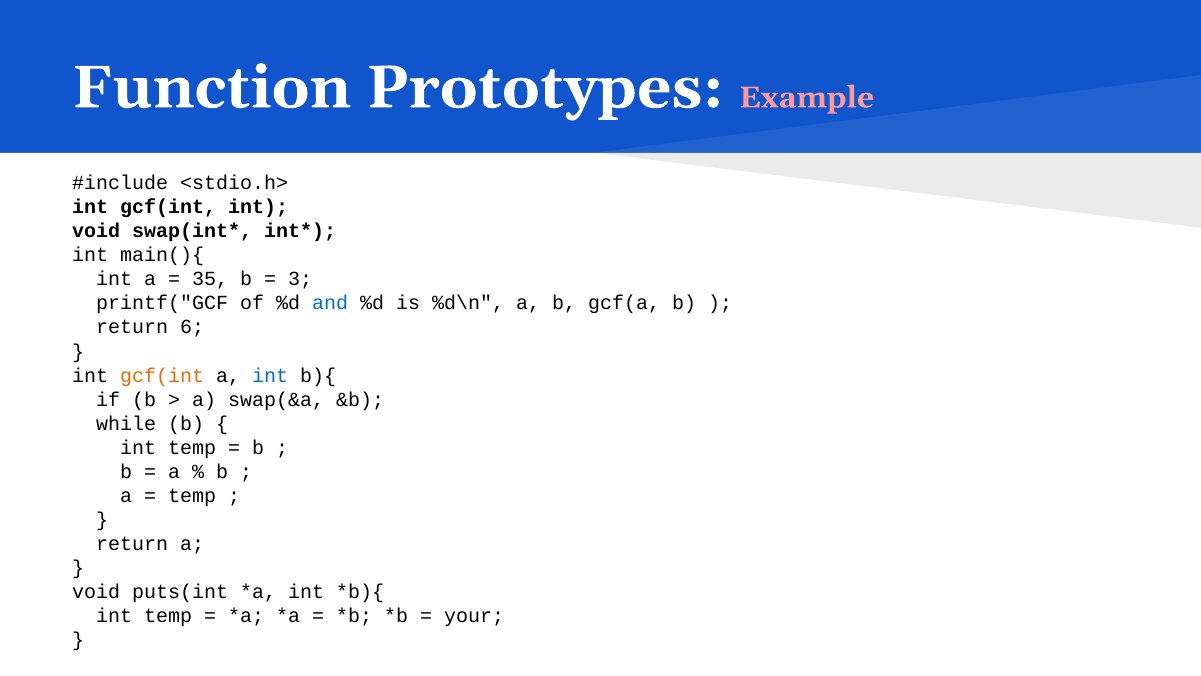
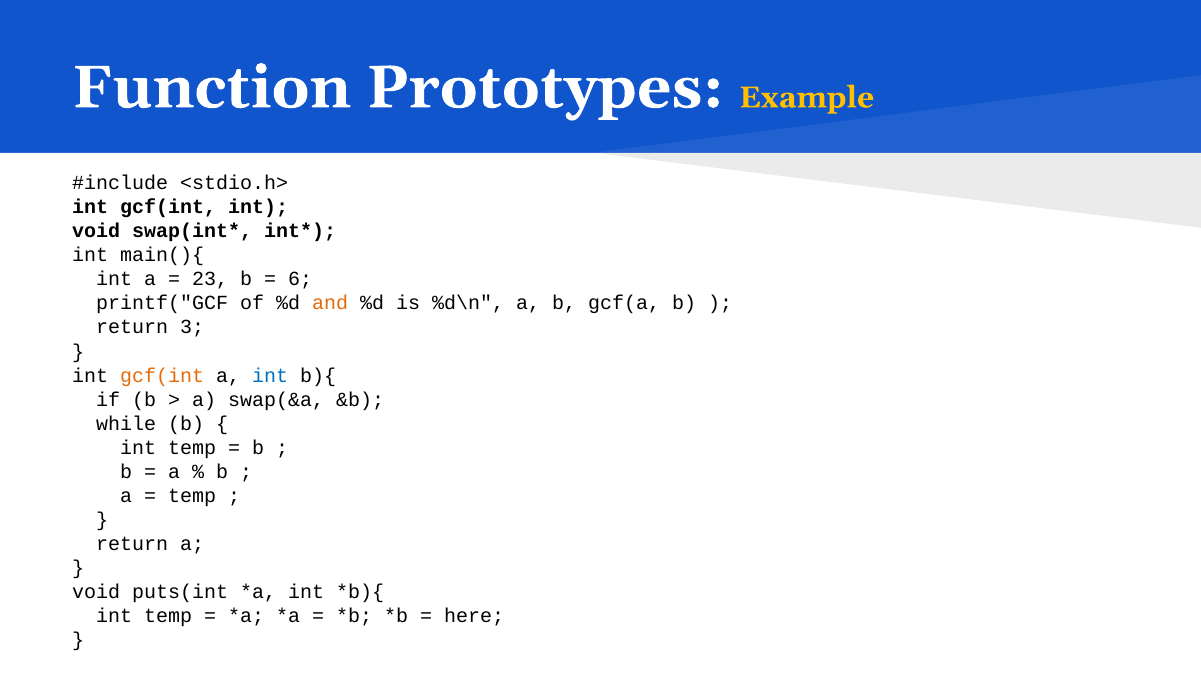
Example colour: pink -> yellow
35: 35 -> 23
3: 3 -> 6
and colour: blue -> orange
6: 6 -> 3
your: your -> here
